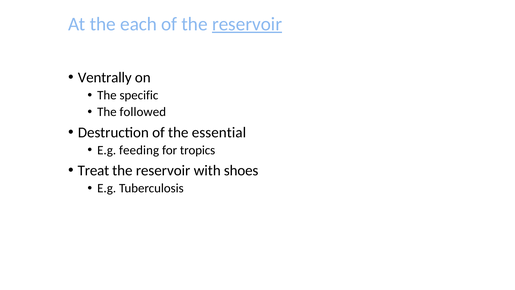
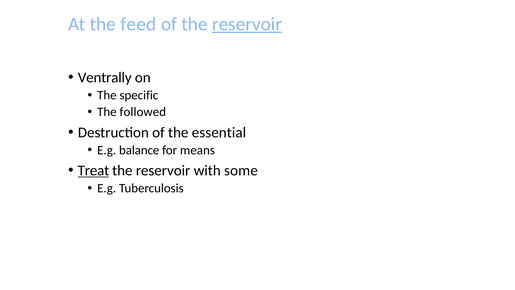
each: each -> feed
feeding: feeding -> balance
tropics: tropics -> means
Treat underline: none -> present
shoes: shoes -> some
